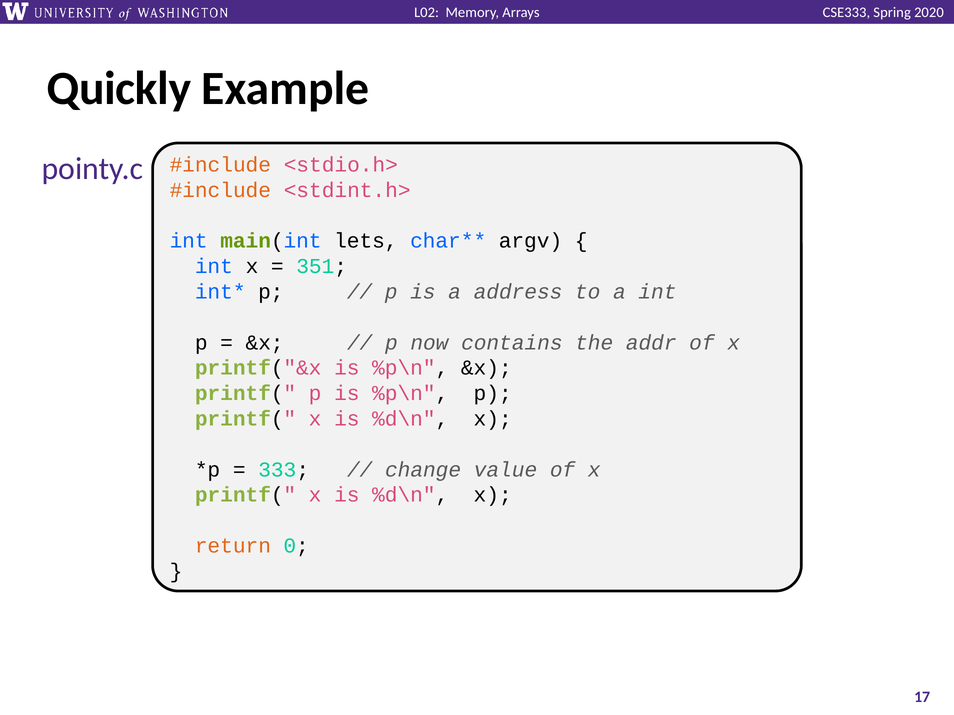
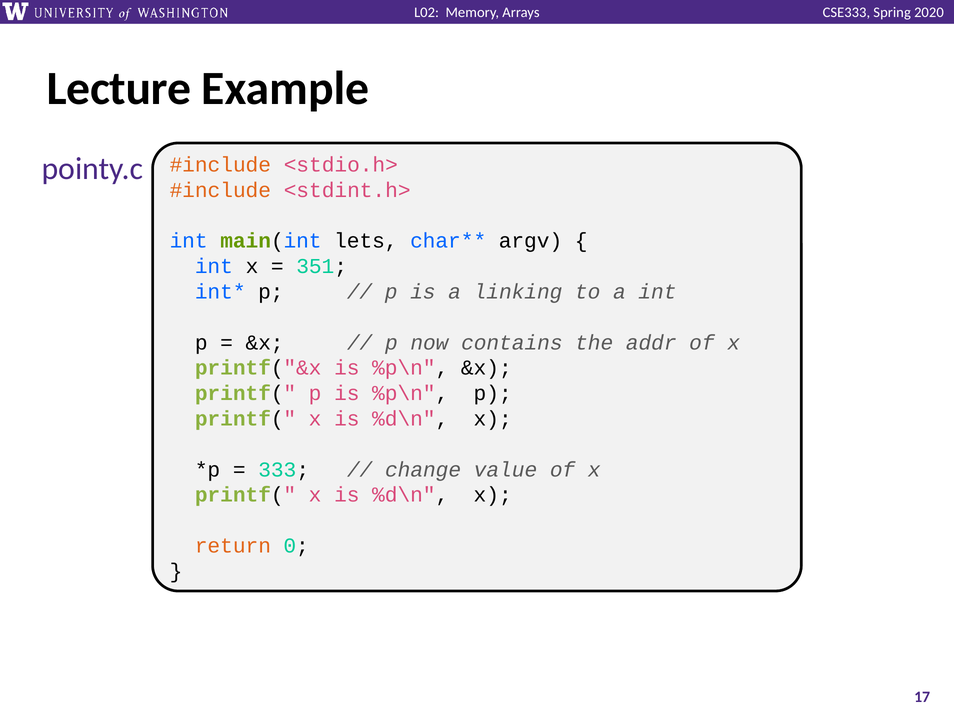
Quickly: Quickly -> Lecture
address: address -> linking
